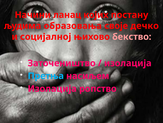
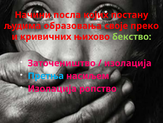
ланац: ланац -> посла
дечко: дечко -> преко
социјалној: социјалној -> кривичних
бекство colour: pink -> light green
